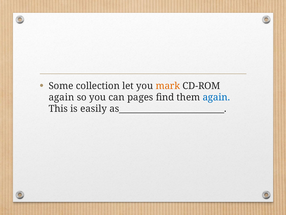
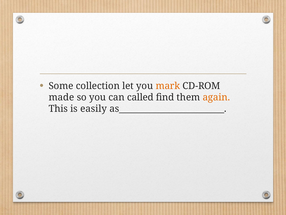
again at (61, 97): again -> made
pages: pages -> called
again at (216, 97) colour: blue -> orange
